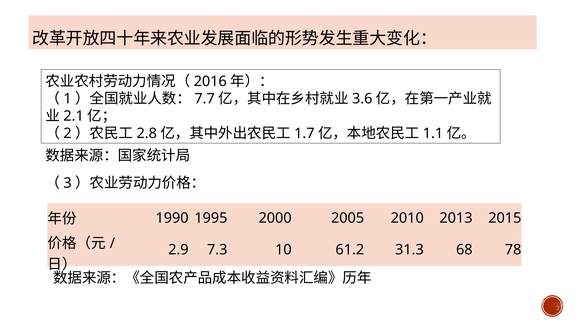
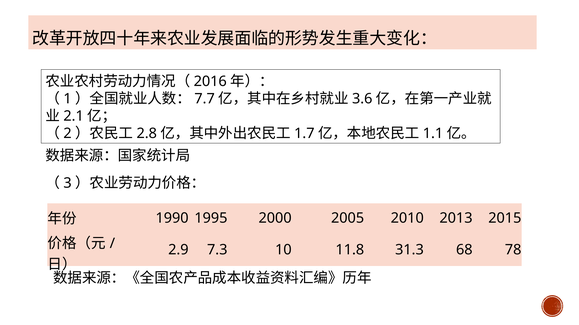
61.2: 61.2 -> 11.8
